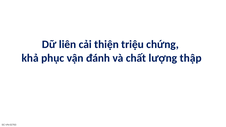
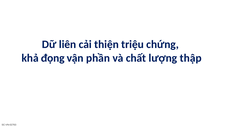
phục: phục -> đọng
đánh: đánh -> phần
